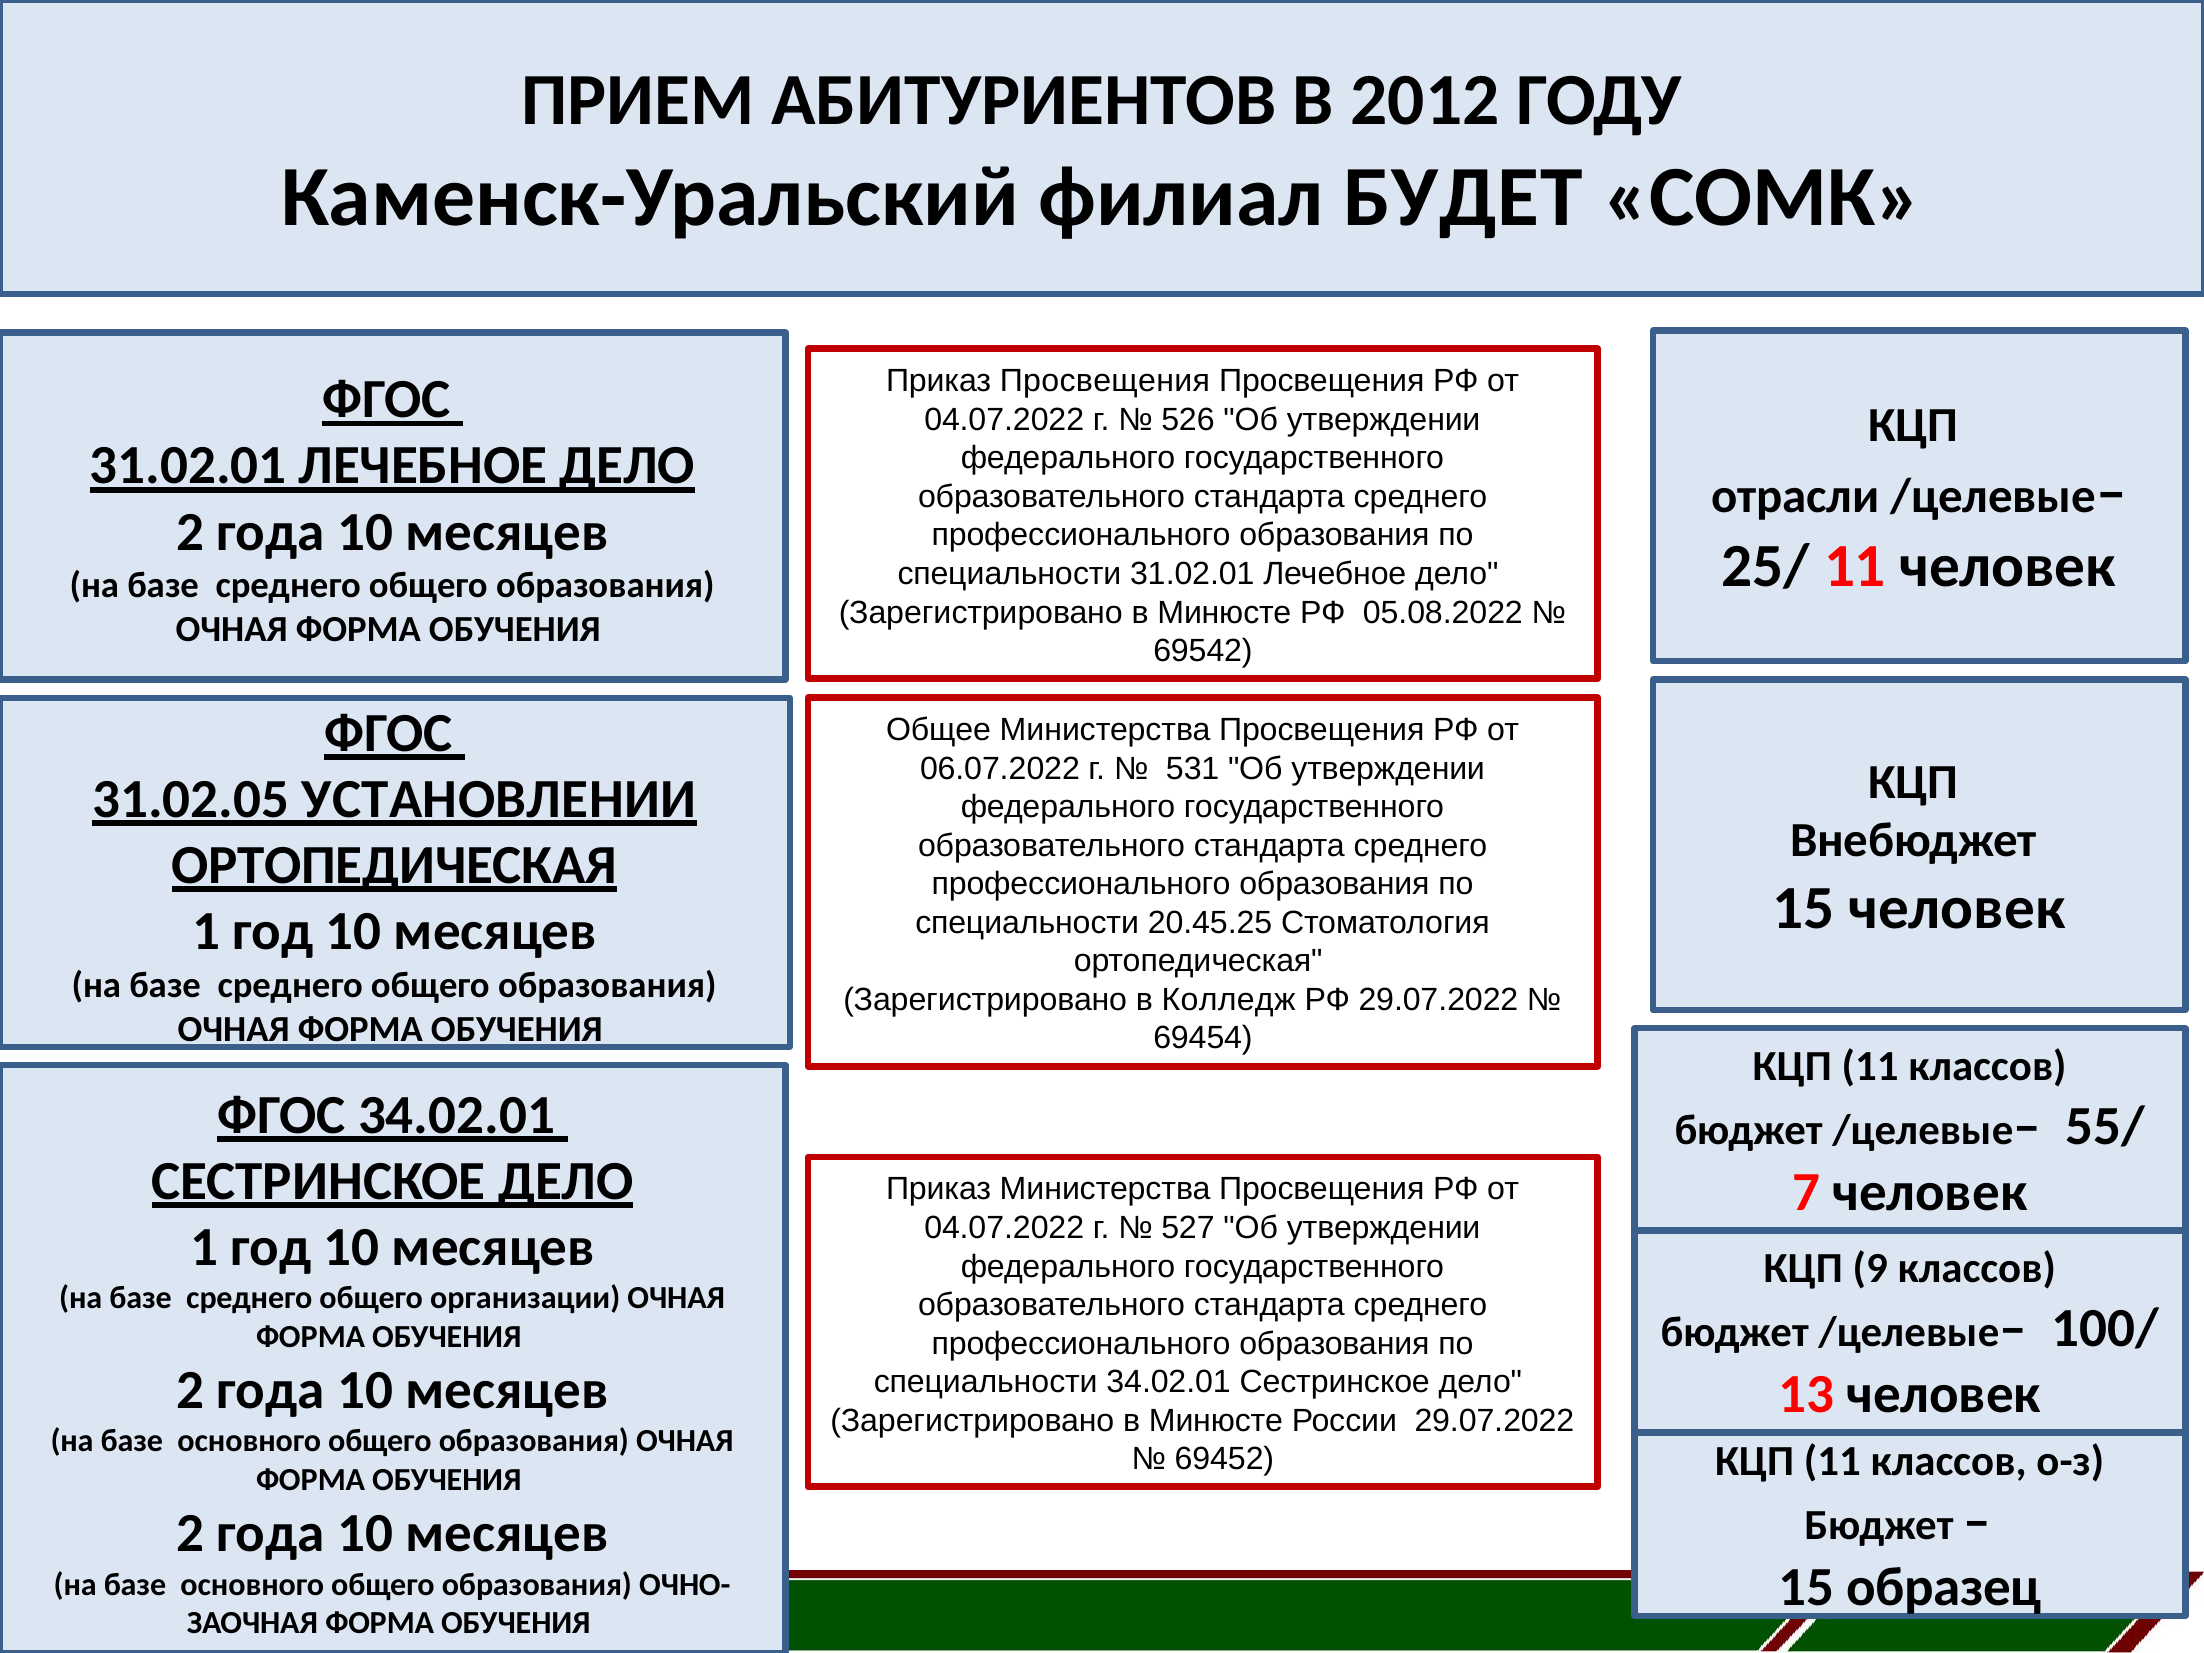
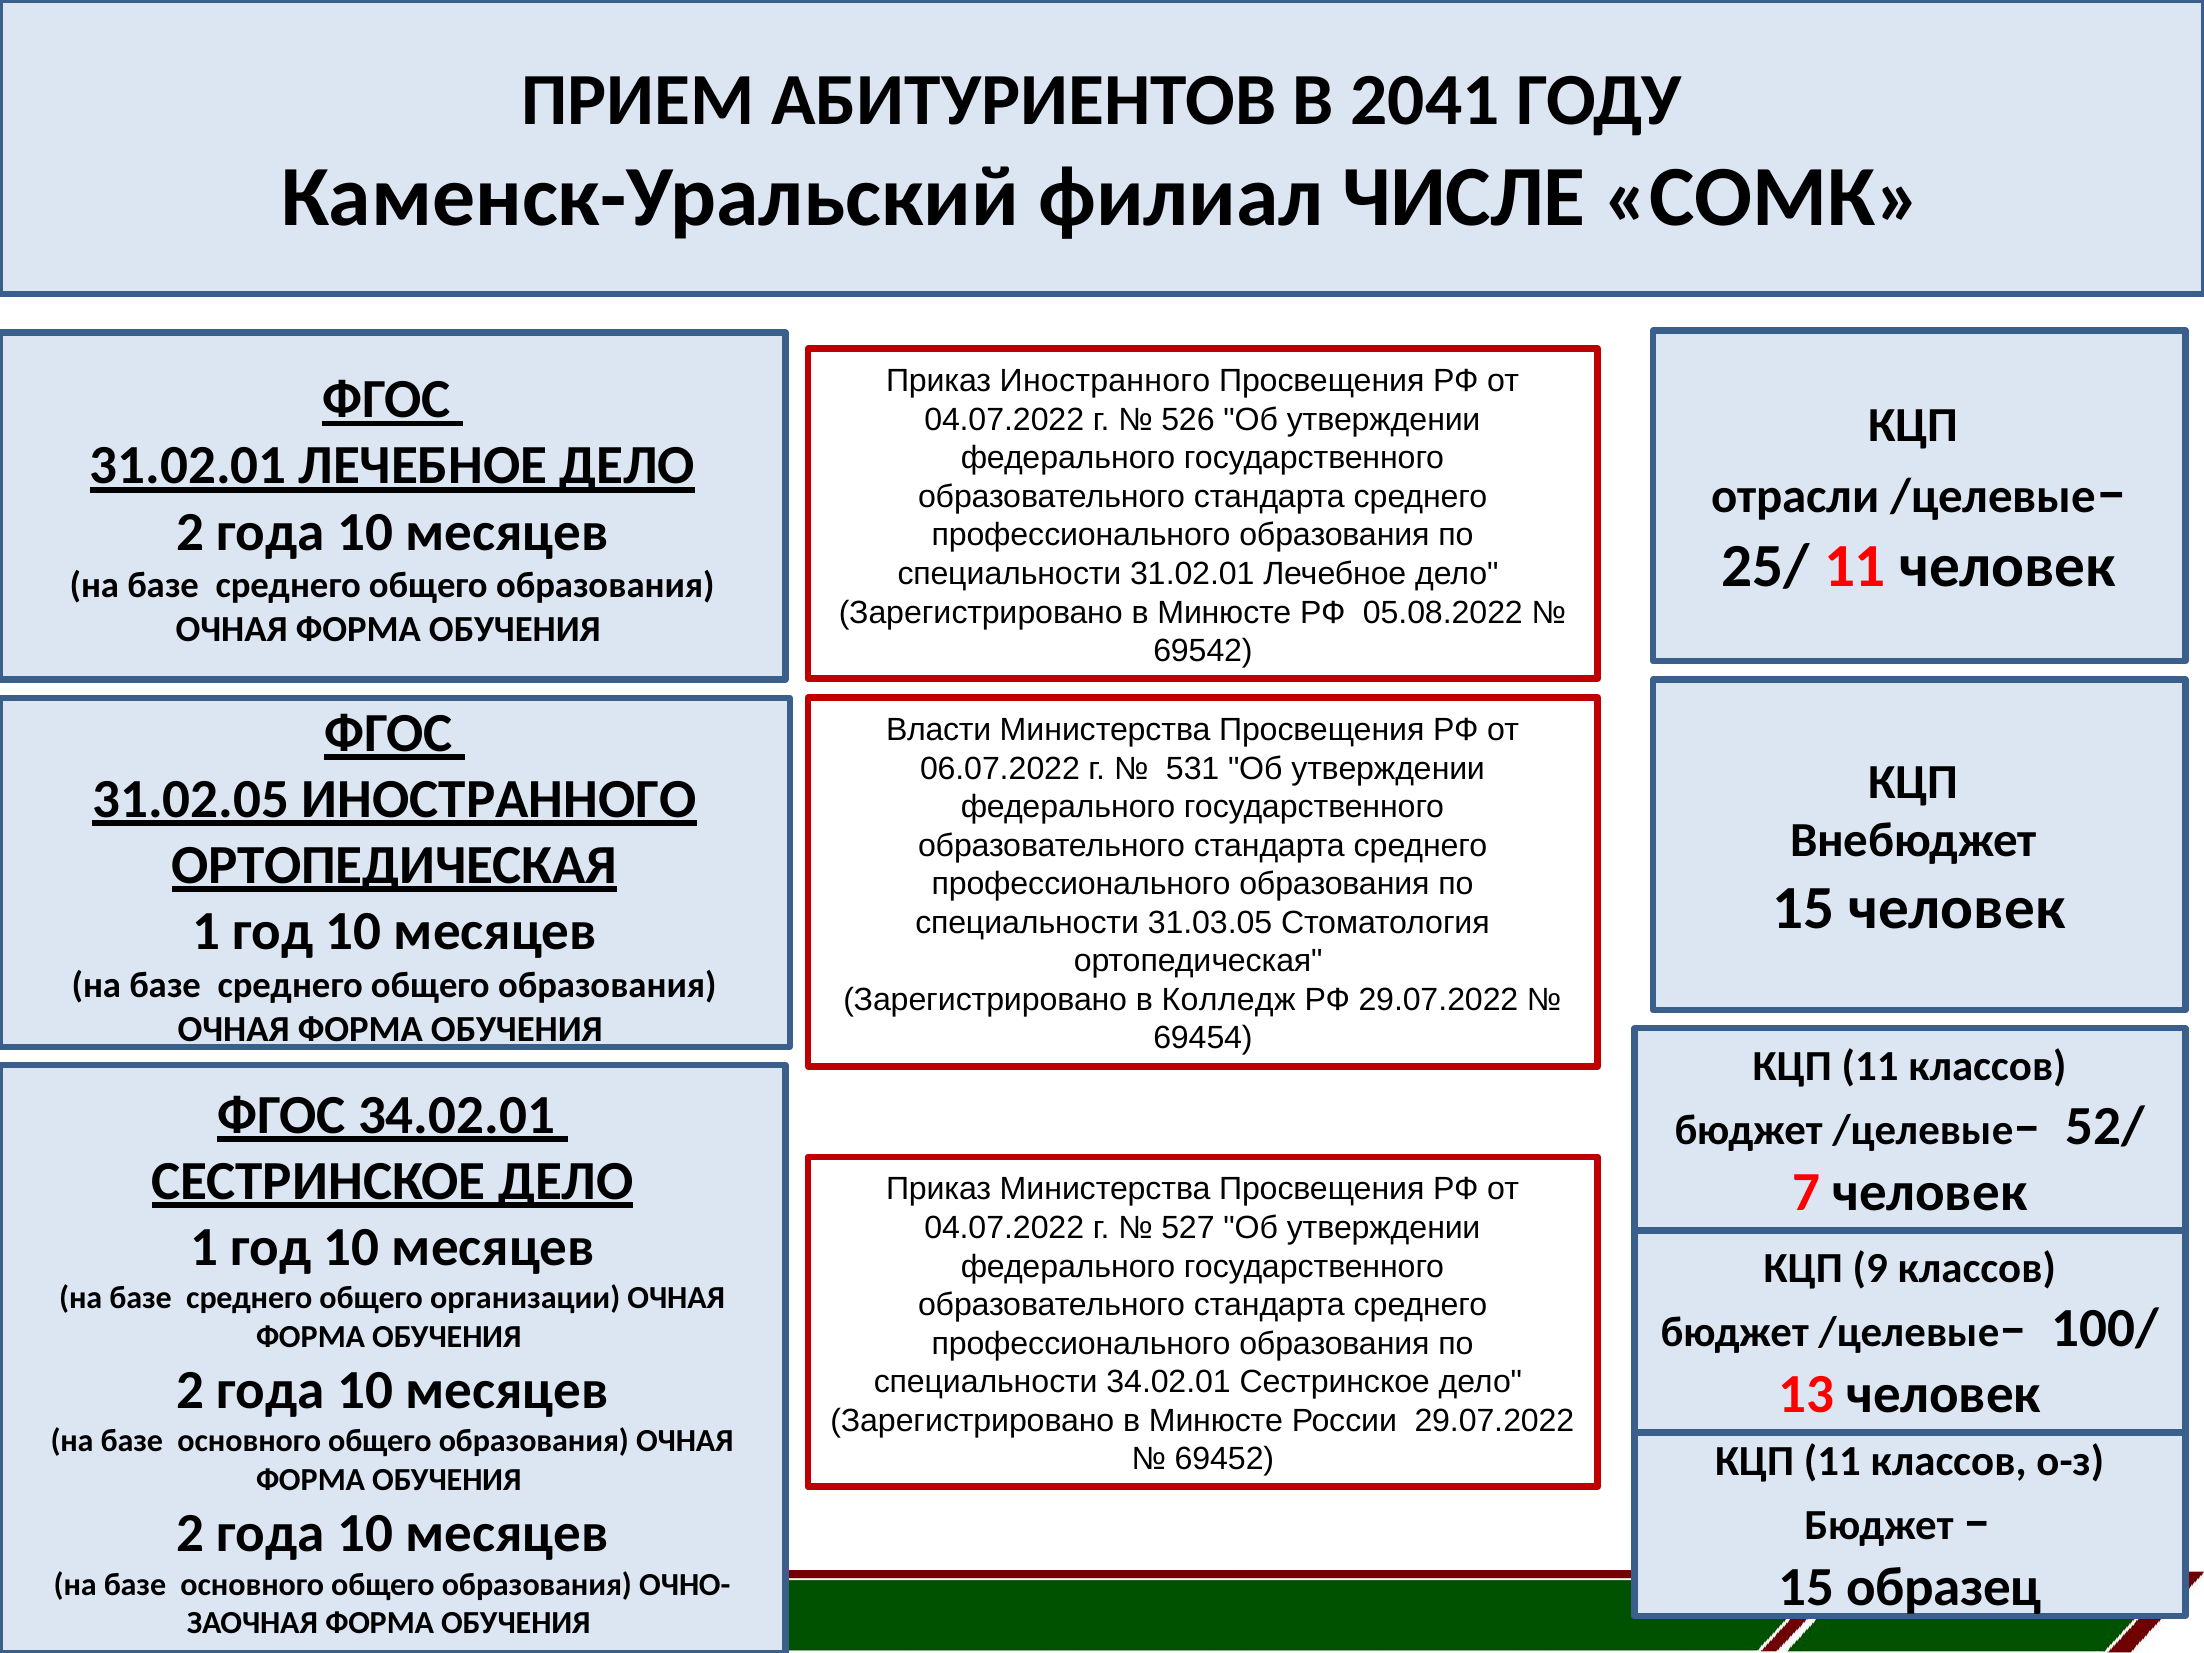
2012: 2012 -> 2041
БУДЕТ: БУДЕТ -> ЧИСЛЕ
Приказ Просвещения: Просвещения -> Иностранного
Общее: Общее -> Власти
31.02.05 УСТАНОВЛЕНИИ: УСТАНОВЛЕНИИ -> ИНОСТРАННОГО
20.45.25: 20.45.25 -> 31.03.05
55/: 55/ -> 52/
